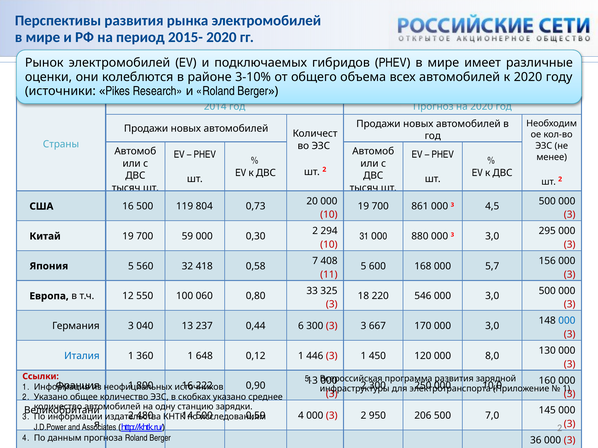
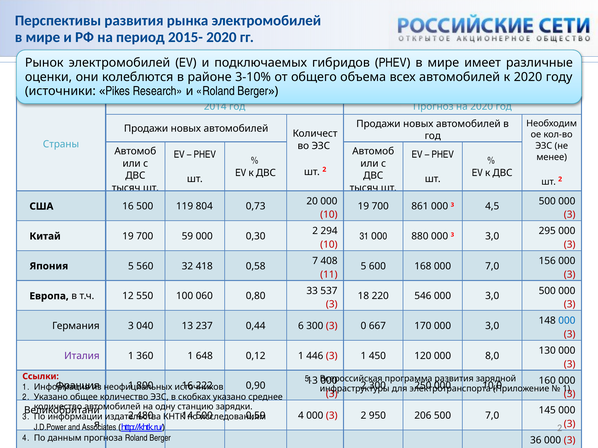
000 5,7: 5,7 -> 7,0
325: 325 -> 537
3 3: 3 -> 0
Италия colour: blue -> purple
